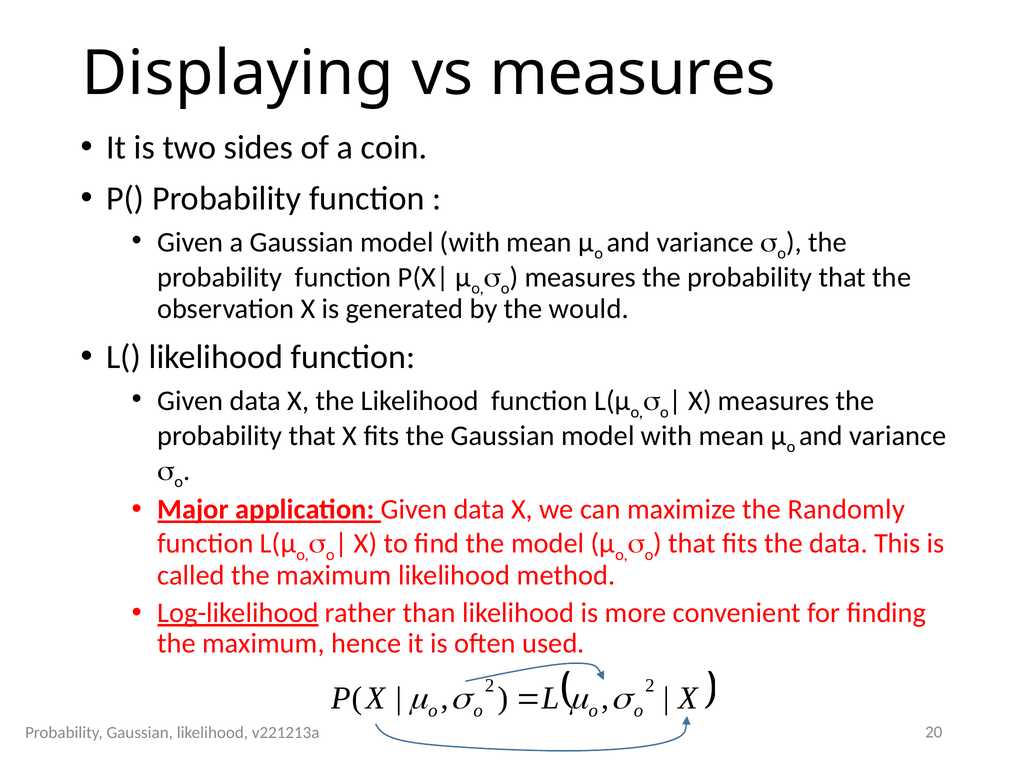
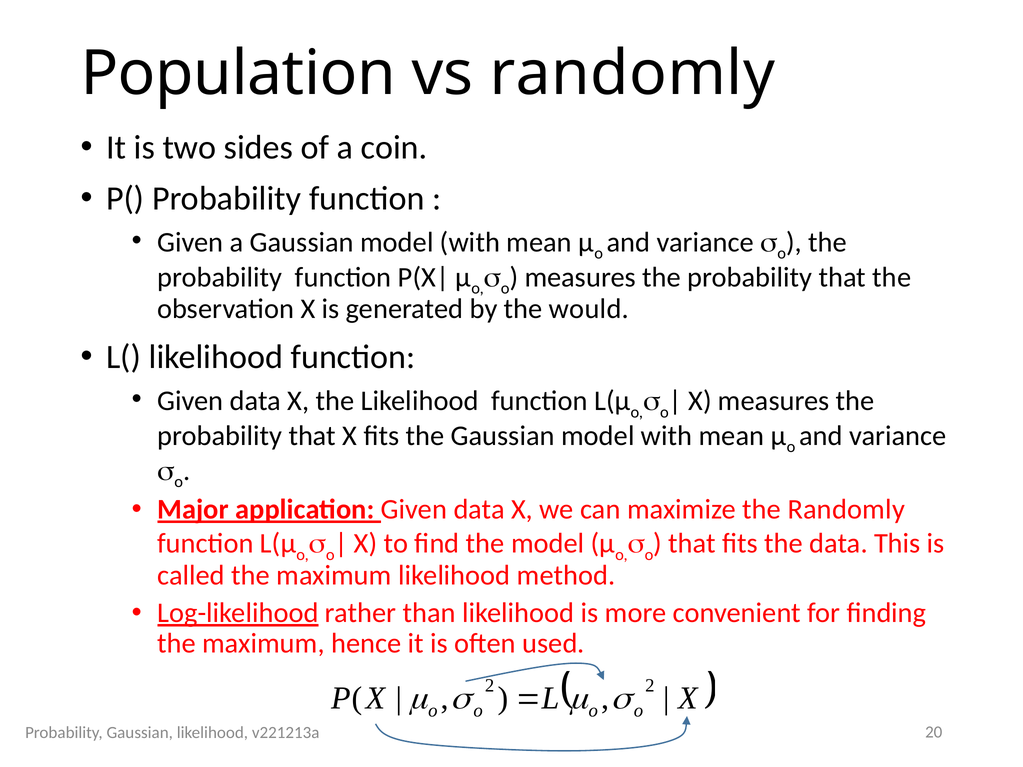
Displaying: Displaying -> Population
vs measures: measures -> randomly
